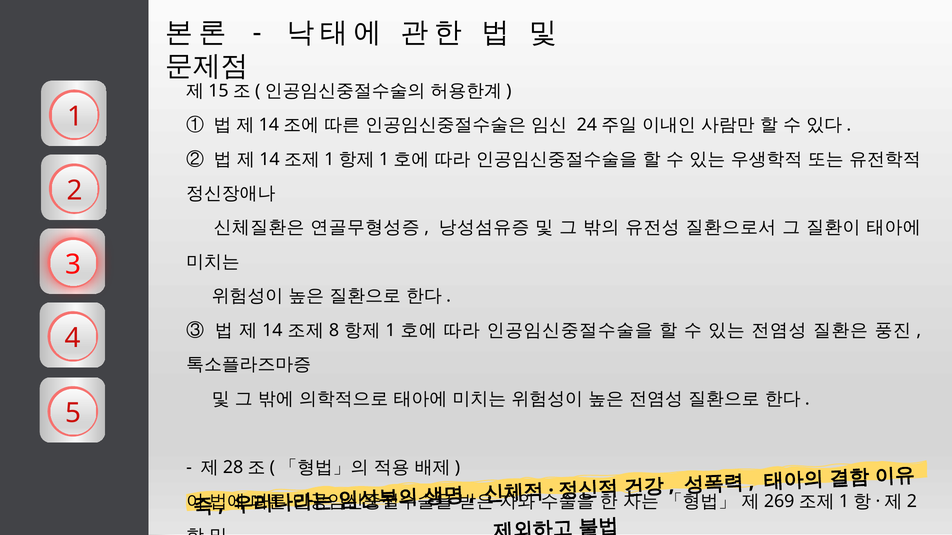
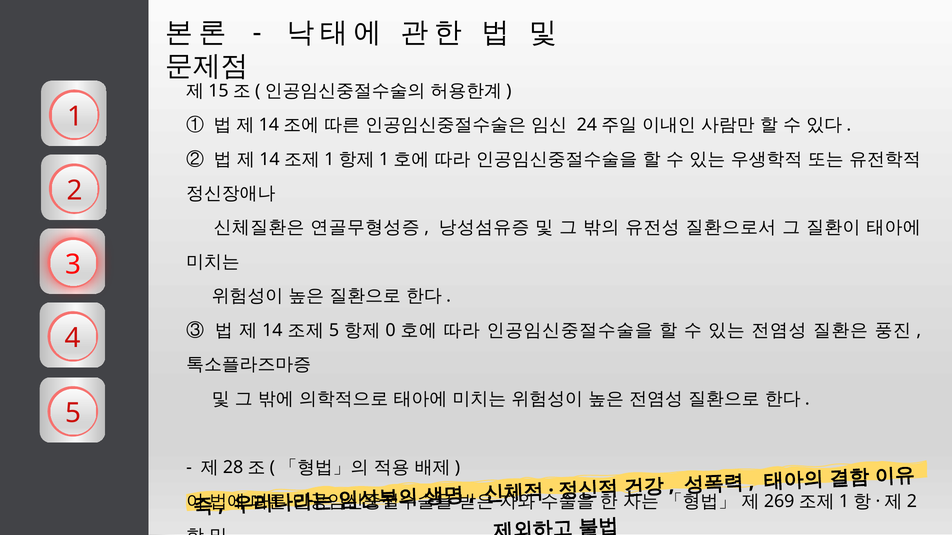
8 at (334, 331): 8 -> 5
1 at (391, 331): 1 -> 0
